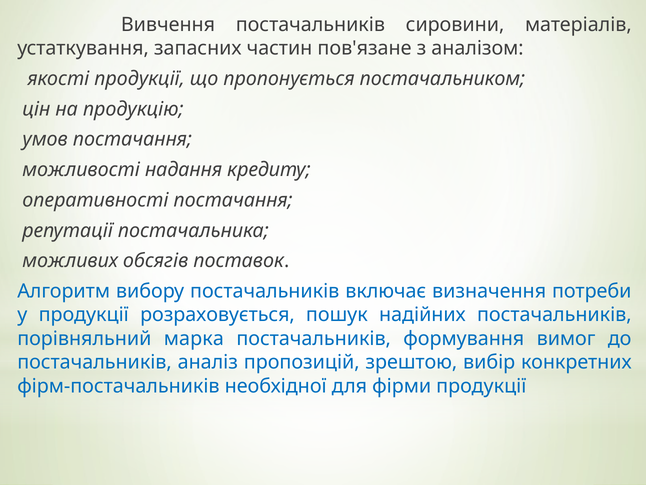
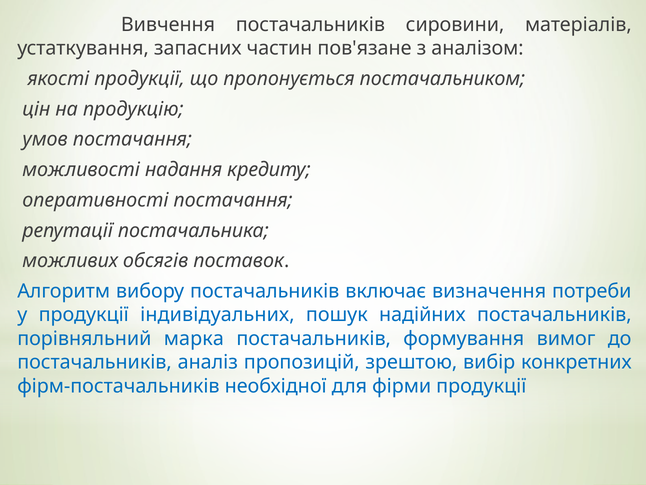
розраховується: розраховується -> індивідуальних
